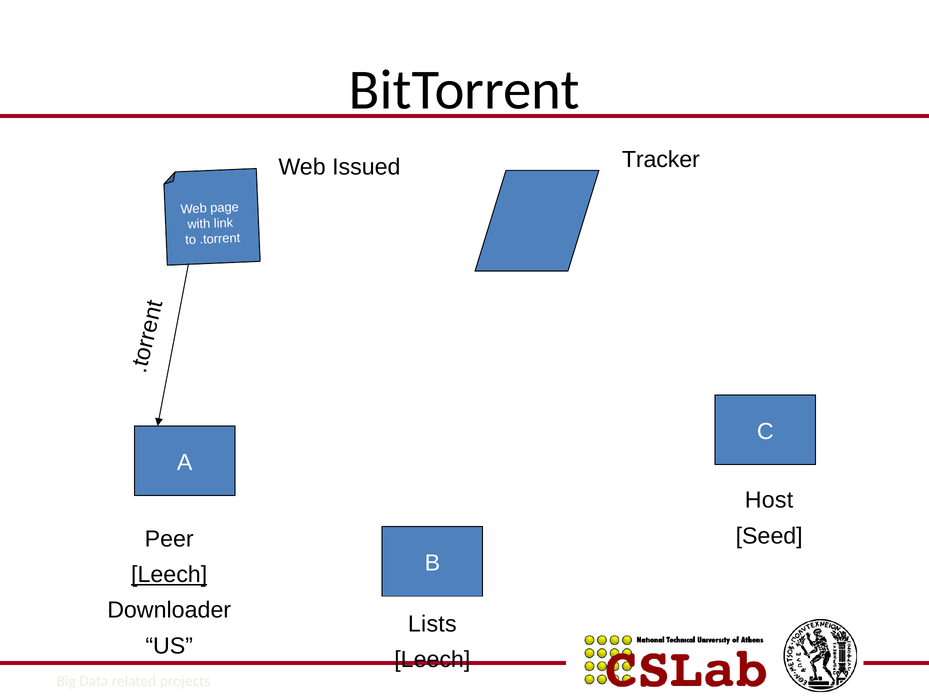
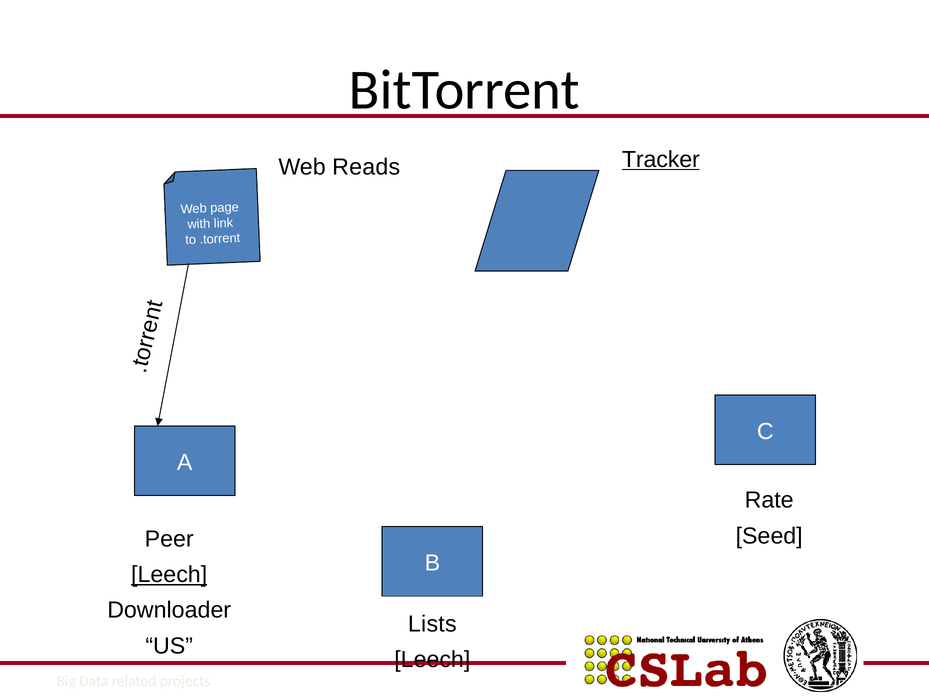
Tracker underline: none -> present
Issued: Issued -> Reads
Host: Host -> Rate
